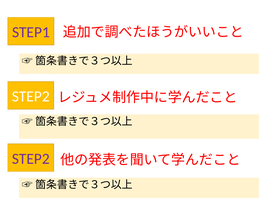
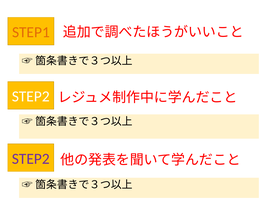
STEP1 colour: purple -> orange
